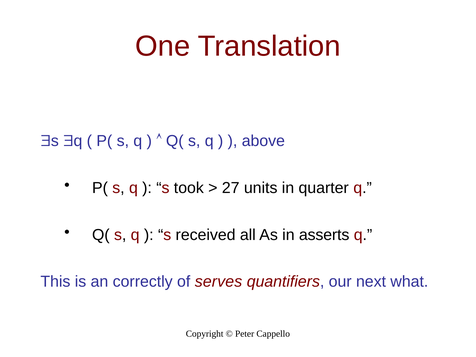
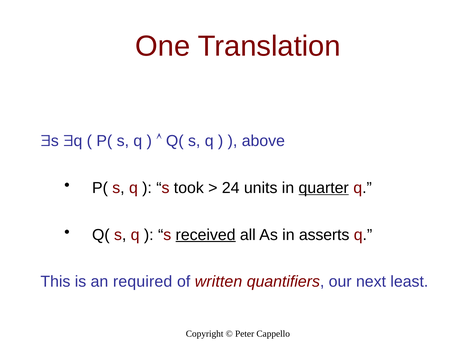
27: 27 -> 24
quarter underline: none -> present
received underline: none -> present
correctly: correctly -> required
serves: serves -> written
what: what -> least
